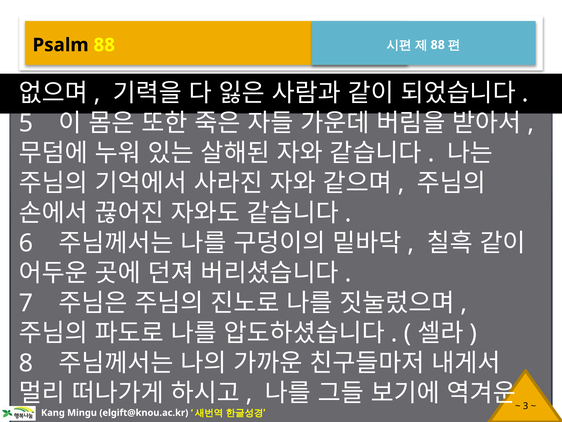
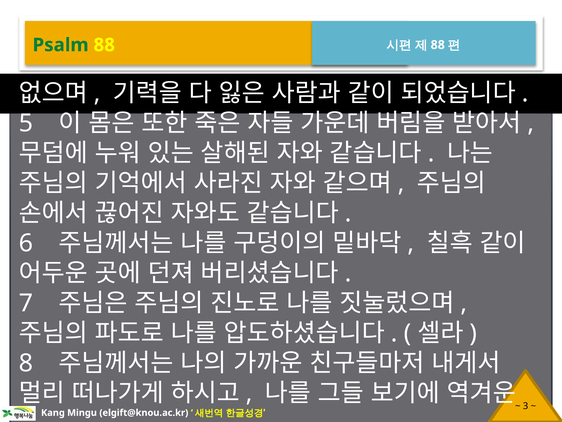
Psalm colour: black -> green
